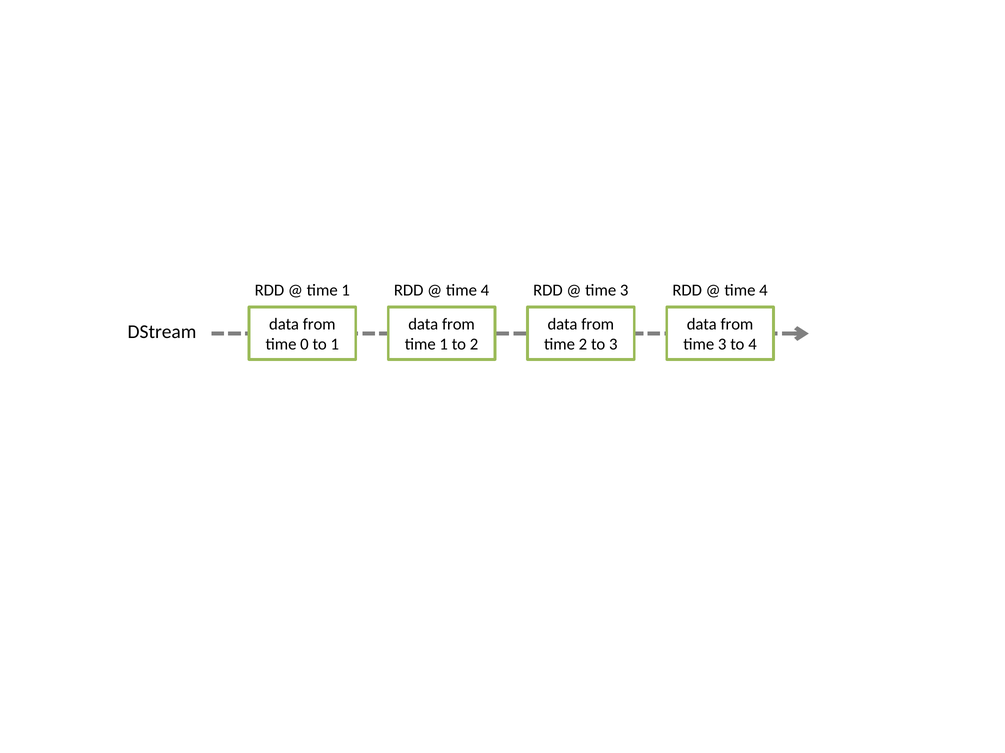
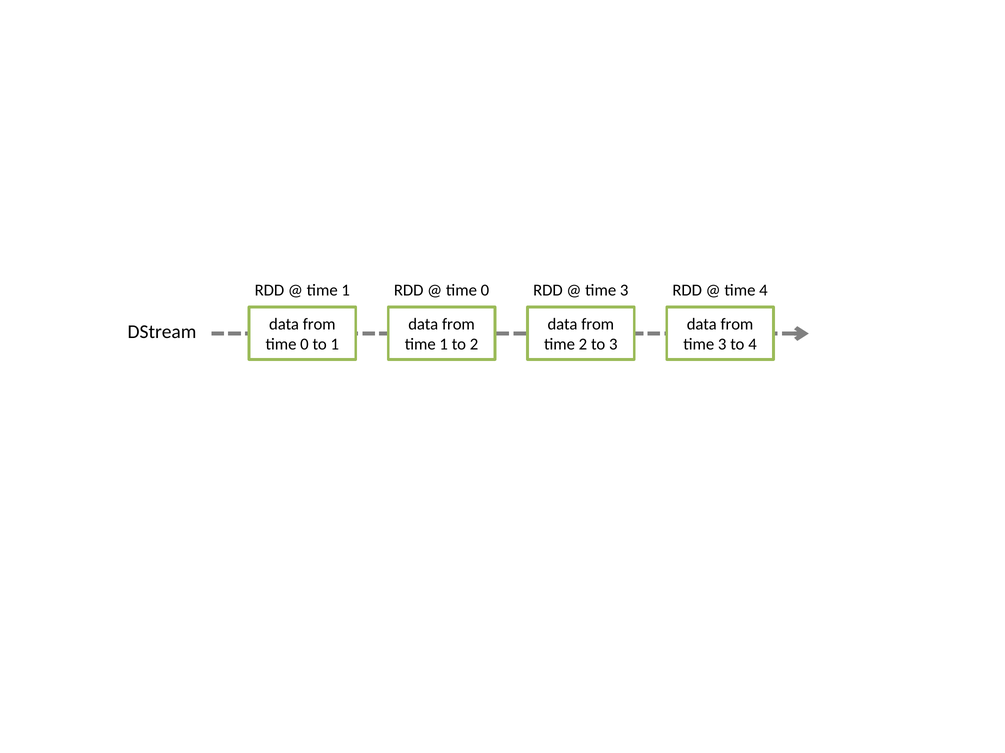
4 at (485, 290): 4 -> 0
